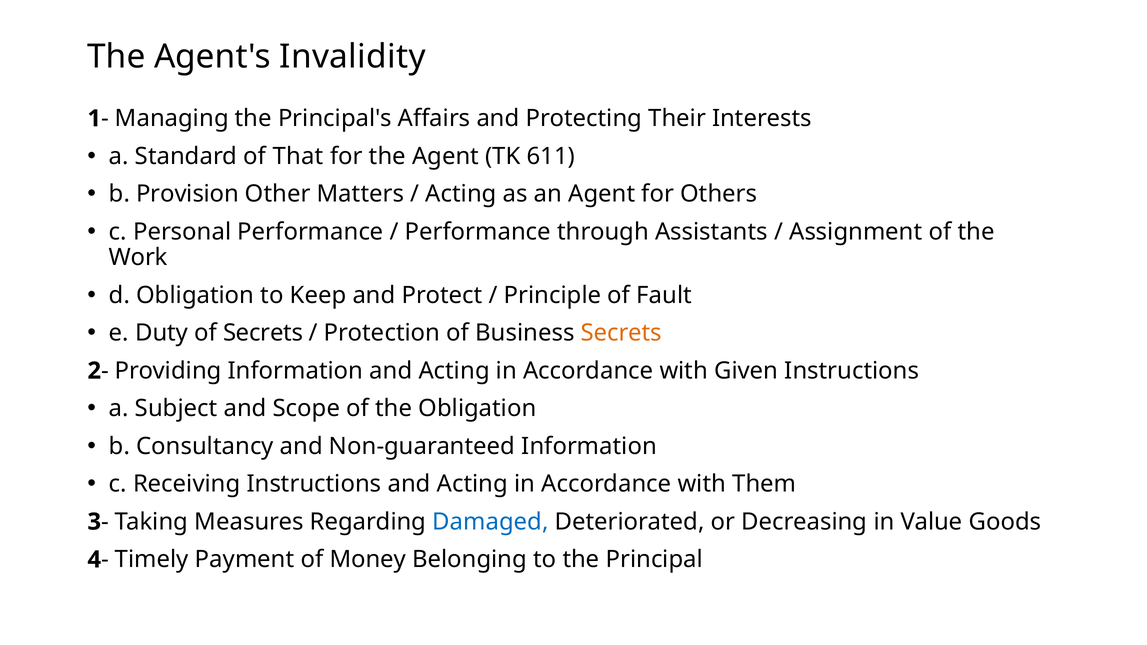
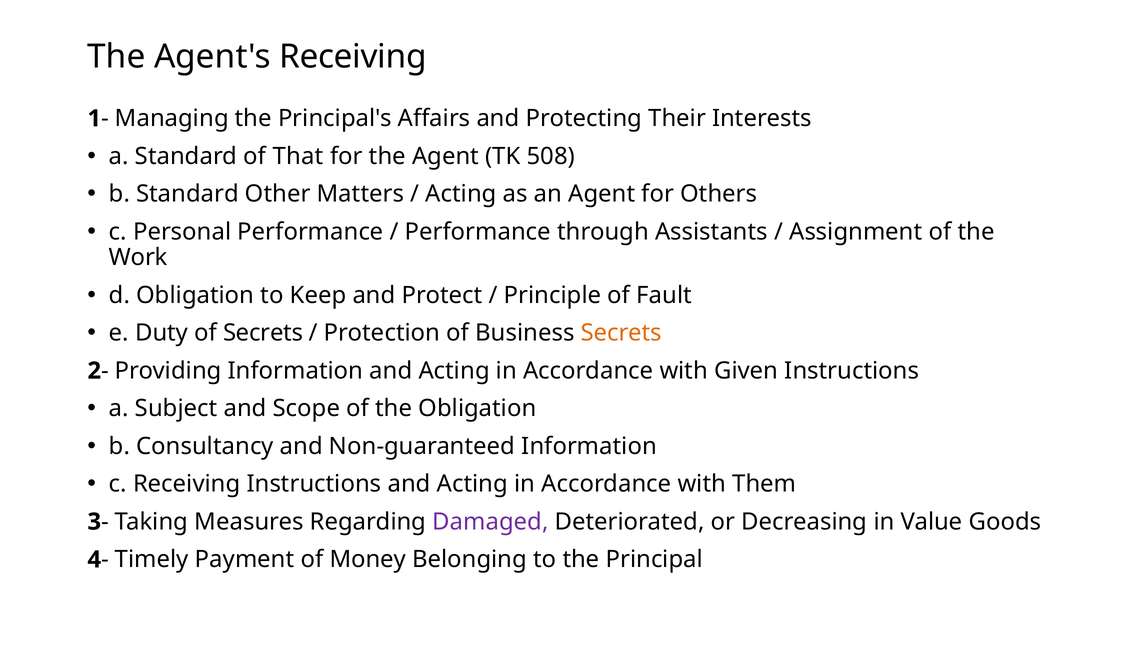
Agent's Invalidity: Invalidity -> Receiving
611: 611 -> 508
b Provision: Provision -> Standard
Damaged colour: blue -> purple
